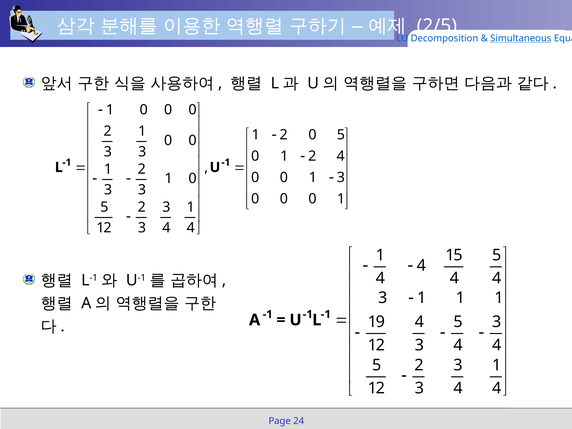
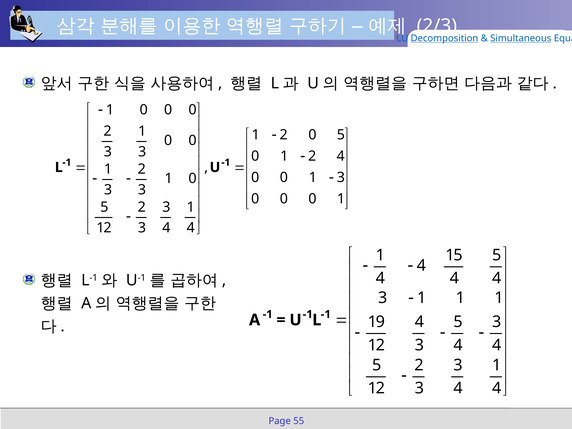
2/5: 2/5 -> 2/3
Decomposition underline: none -> present
24: 24 -> 55
